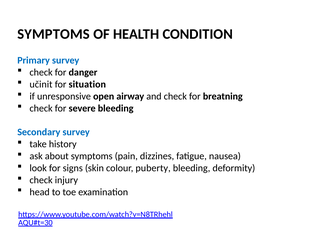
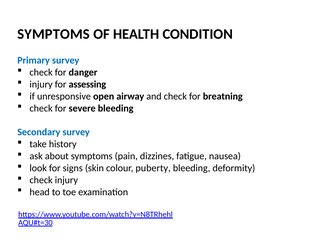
učinit at (41, 84): učinit -> injury
situation: situation -> assessing
